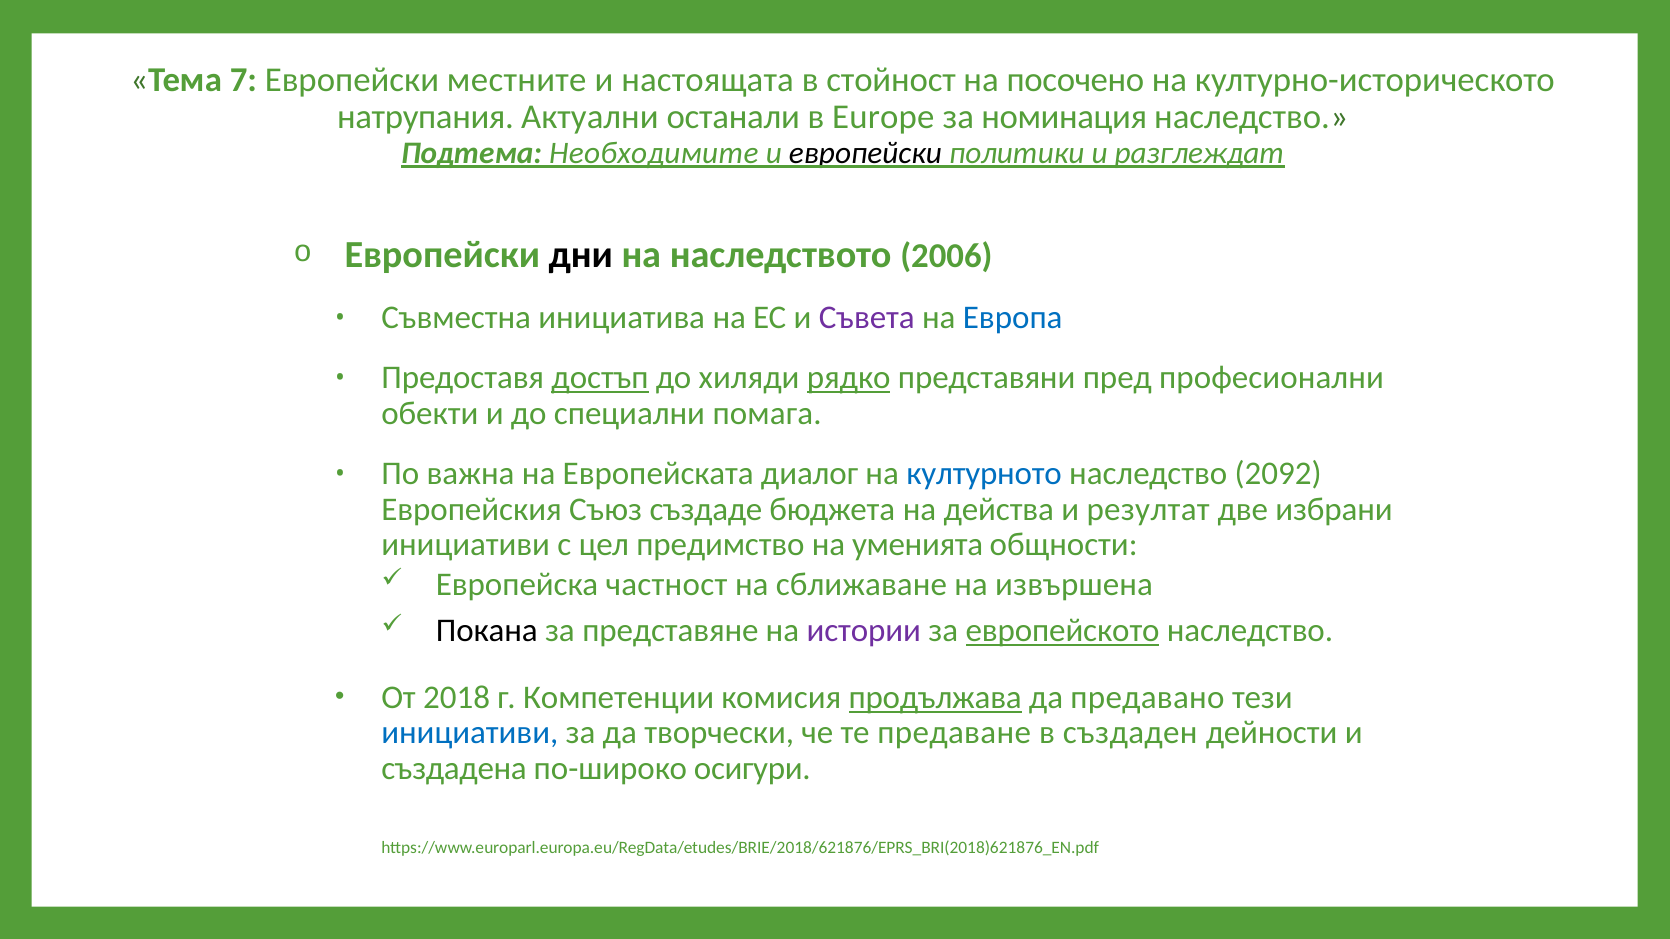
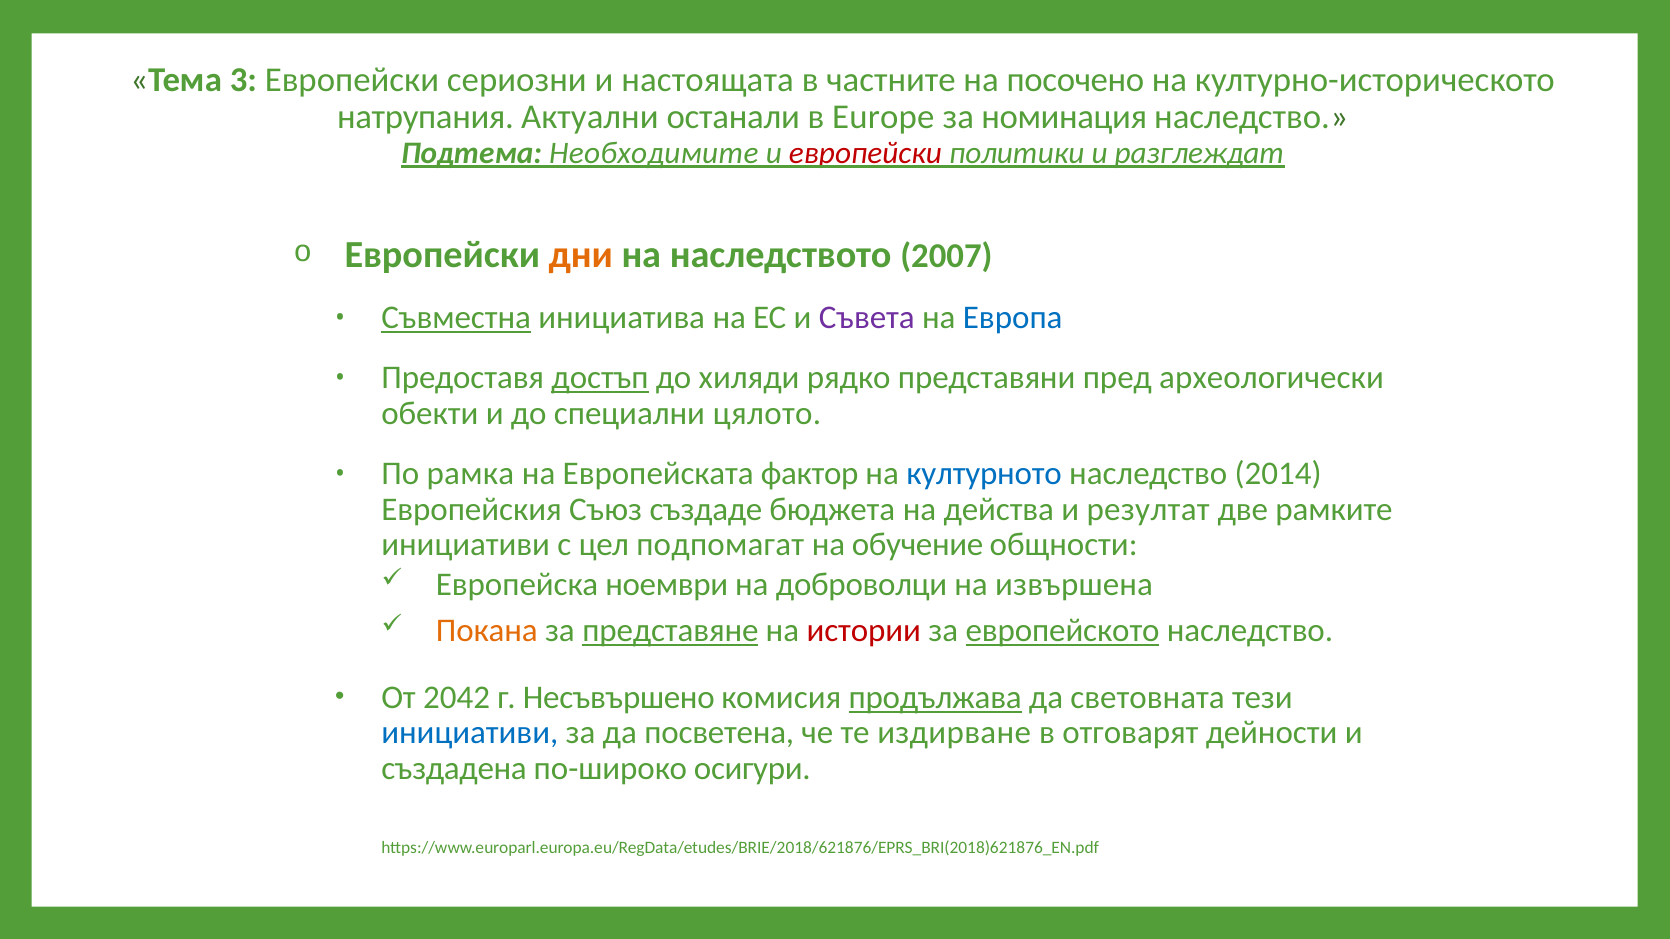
7: 7 -> 3
местните: местните -> сериозни
стойност: стойност -> частните
европейски at (866, 153) colour: black -> red
дни colour: black -> orange
2006: 2006 -> 2007
Съвместна underline: none -> present
рядко underline: present -> none
професионални: професионални -> археологически
помага: помага -> цялото
важна: важна -> рамка
диалог: диалог -> фактор
2092: 2092 -> 2014
избрани: избрани -> рамките
предимство: предимство -> подпомагат
уменията: уменията -> обучение
частност: частност -> ноември
сближаване: сближаване -> доброволци
Покана colour: black -> orange
представяне underline: none -> present
истории colour: purple -> red
2018: 2018 -> 2042
Компетенции: Компетенции -> Несъвършено
предавано: предавано -> световната
творчески: творчески -> посветена
предаване: предаване -> издирване
създаден: създаден -> отговарят
